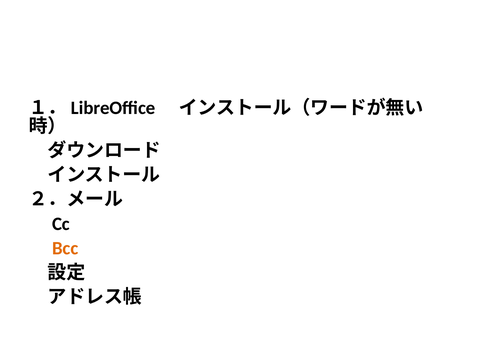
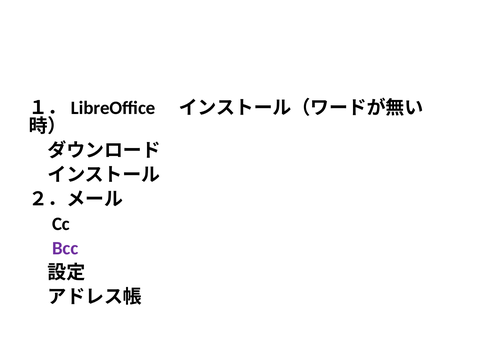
Bcc colour: orange -> purple
